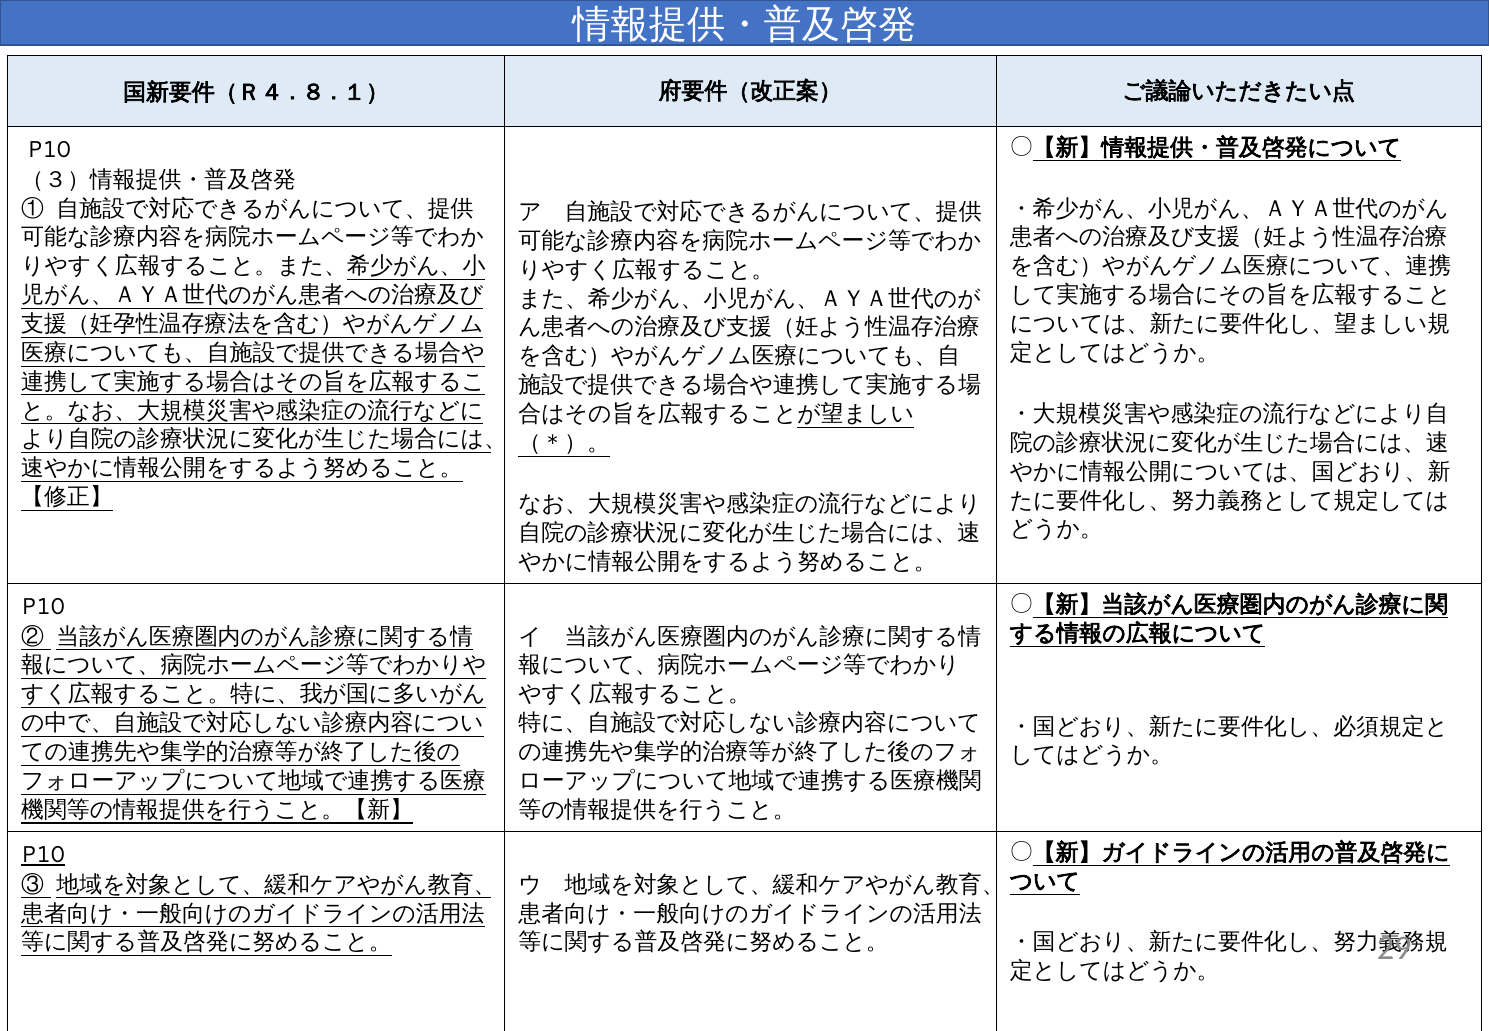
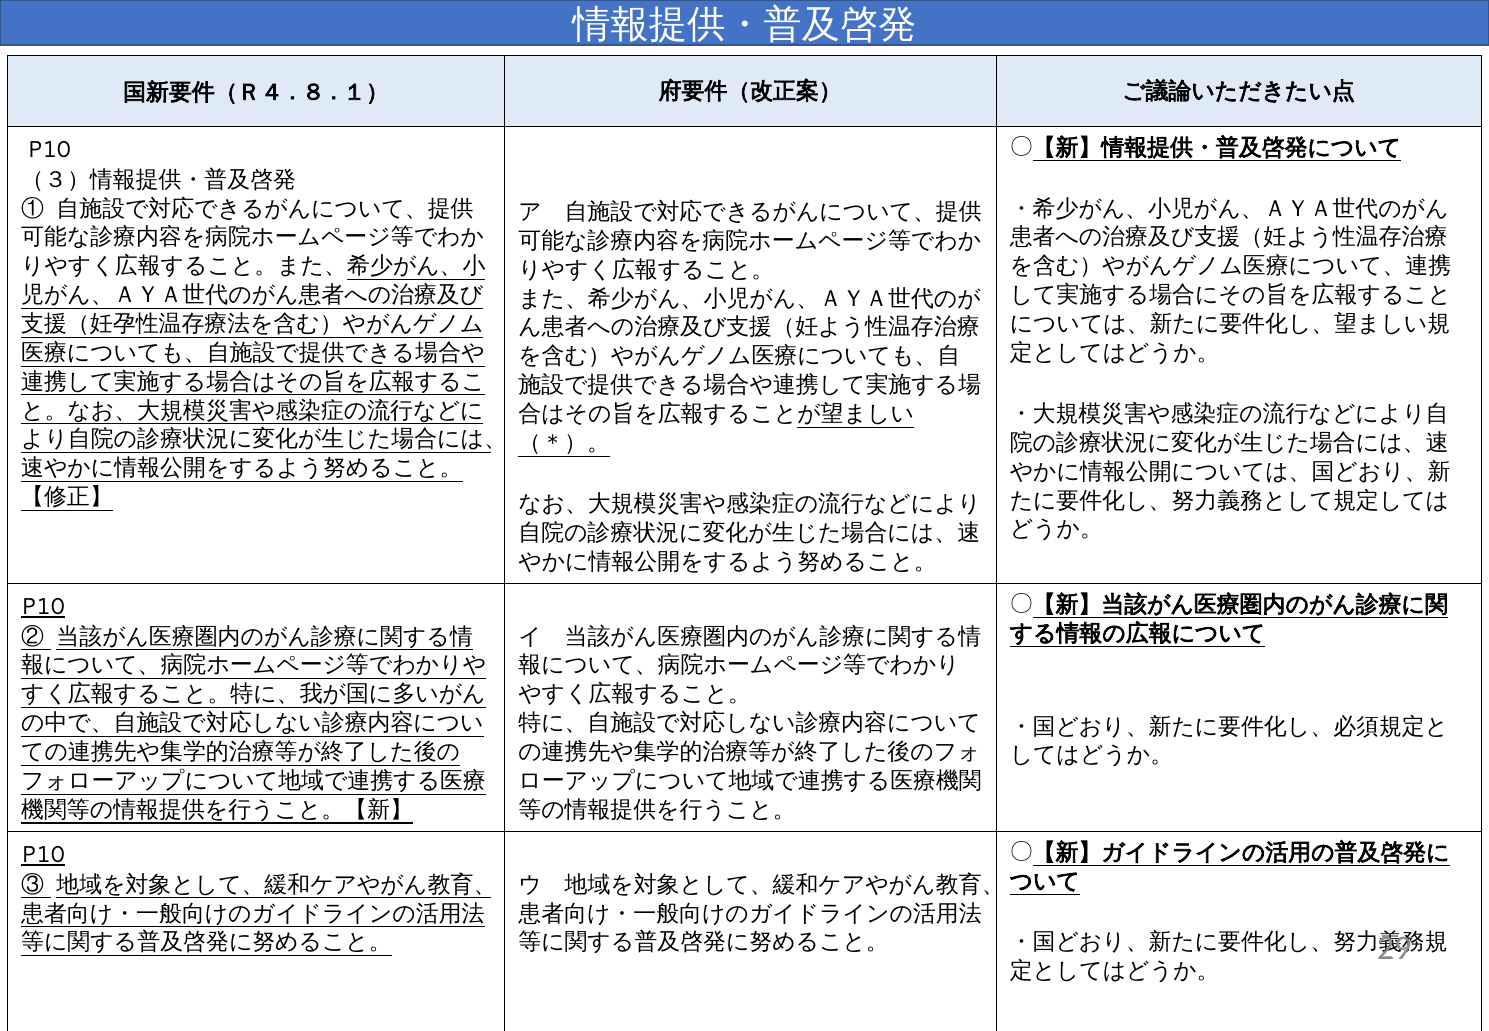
P10 at (43, 607) underline: none -> present
